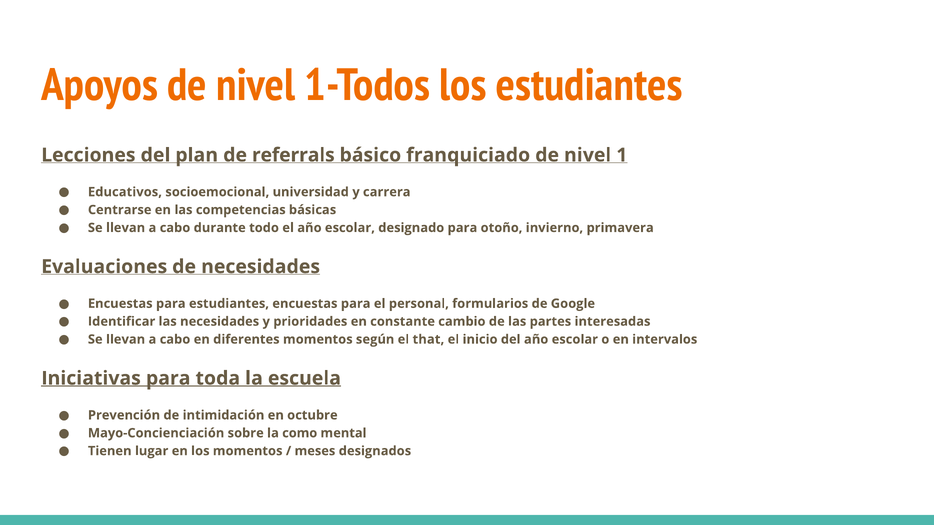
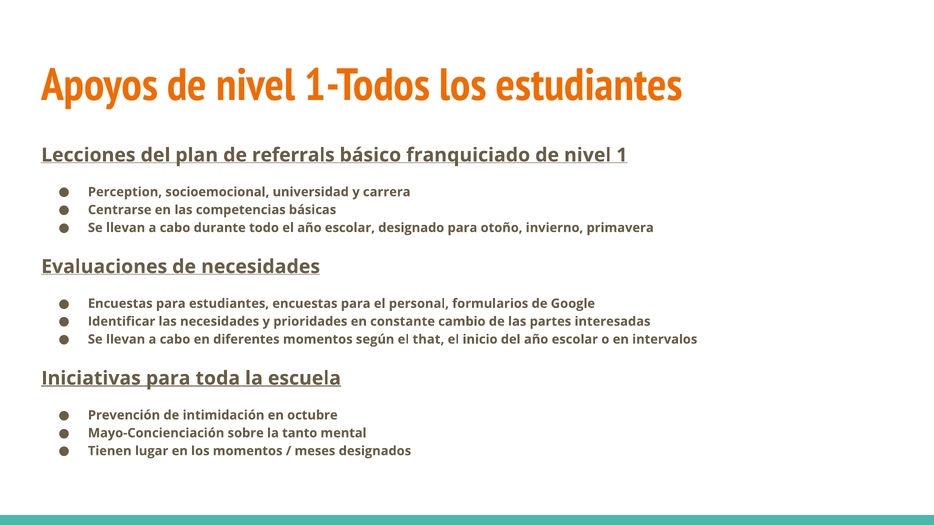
Educativos: Educativos -> Perception
como: como -> tanto
